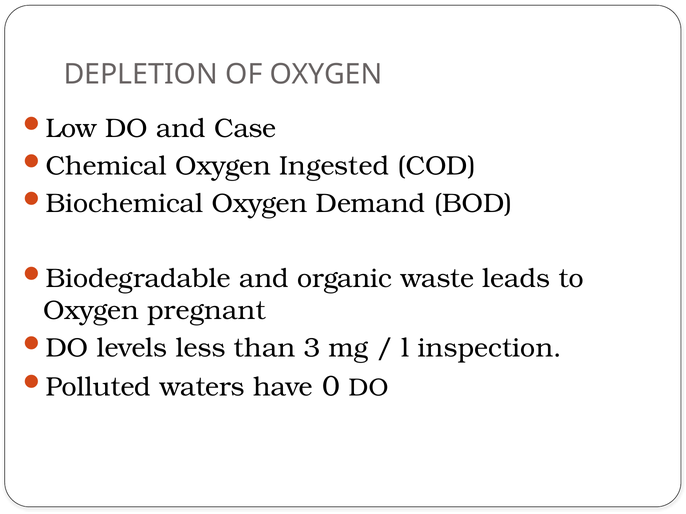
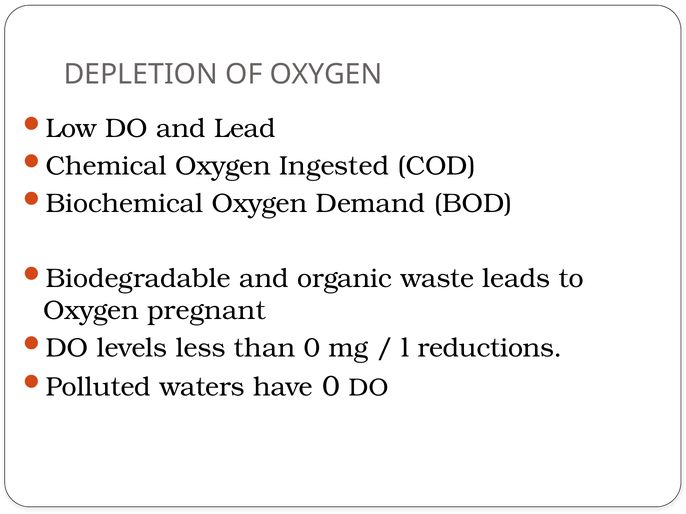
Case: Case -> Lead
than 3: 3 -> 0
inspection: inspection -> reductions
